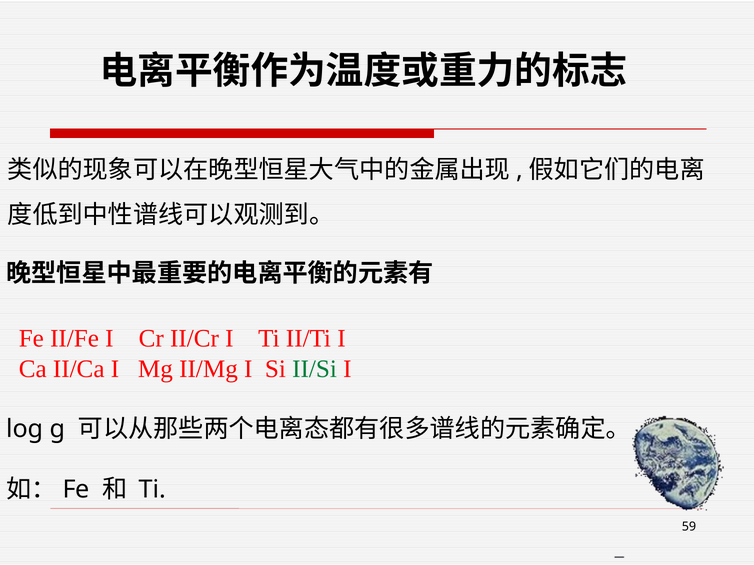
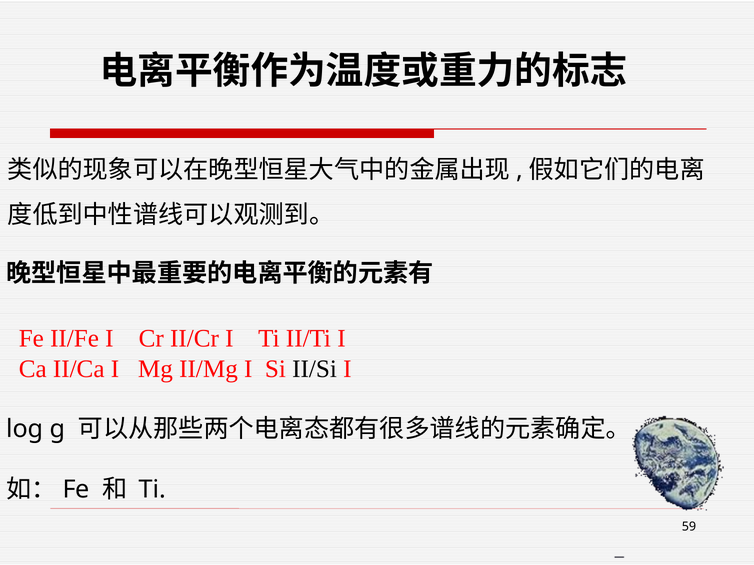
II/Si colour: green -> black
